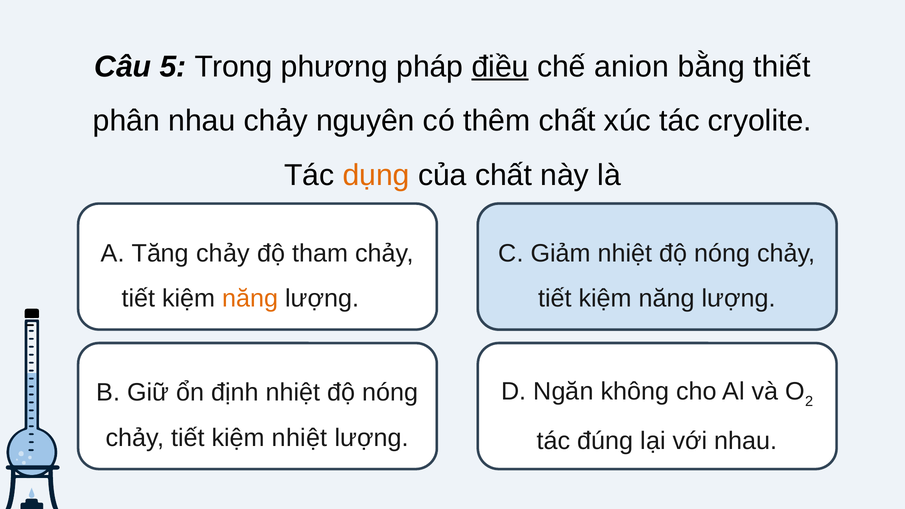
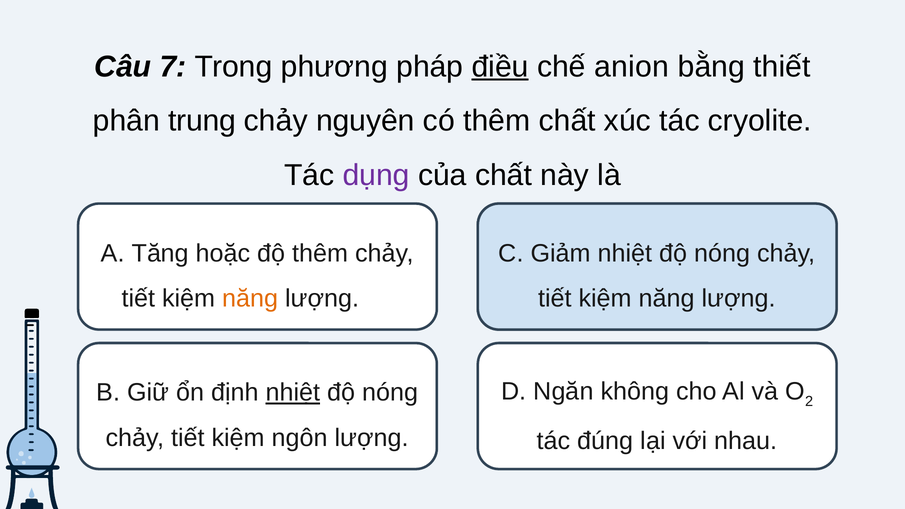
5: 5 -> 7
phân nhau: nhau -> trung
dụng colour: orange -> purple
Tăng chảy: chảy -> hoặc
độ tham: tham -> thêm
nhiệt at (293, 393) underline: none -> present
kiệm nhiệt: nhiệt -> ngôn
